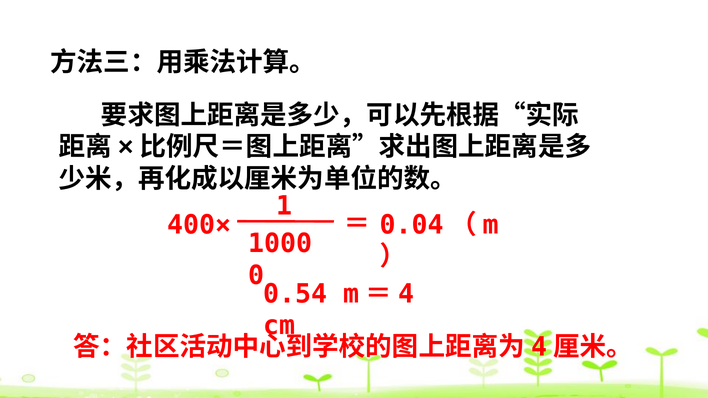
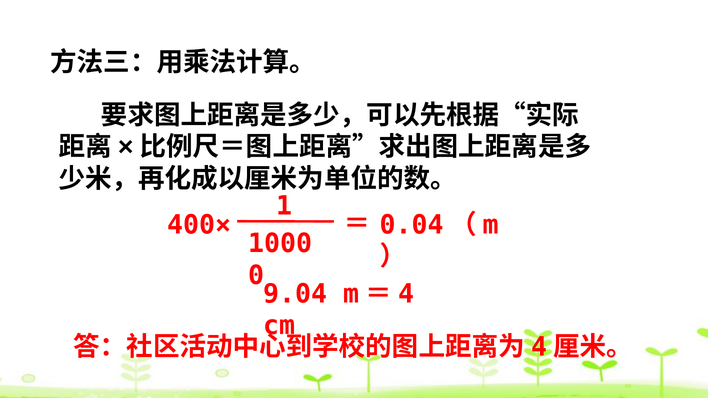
0.54: 0.54 -> 9.04
